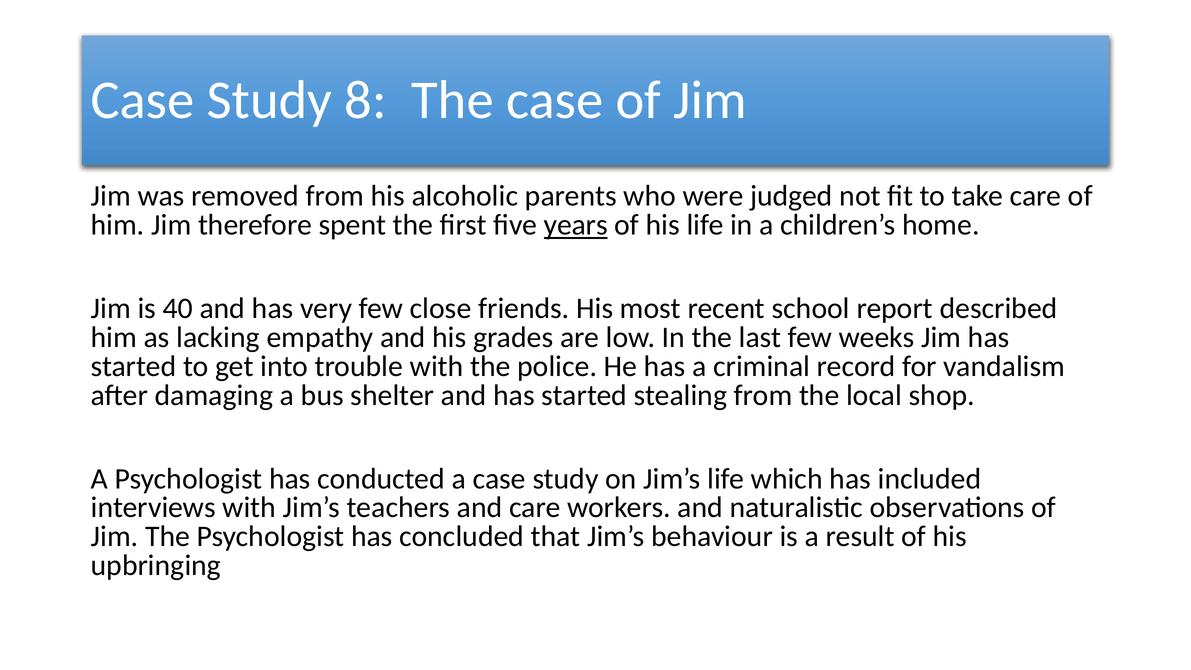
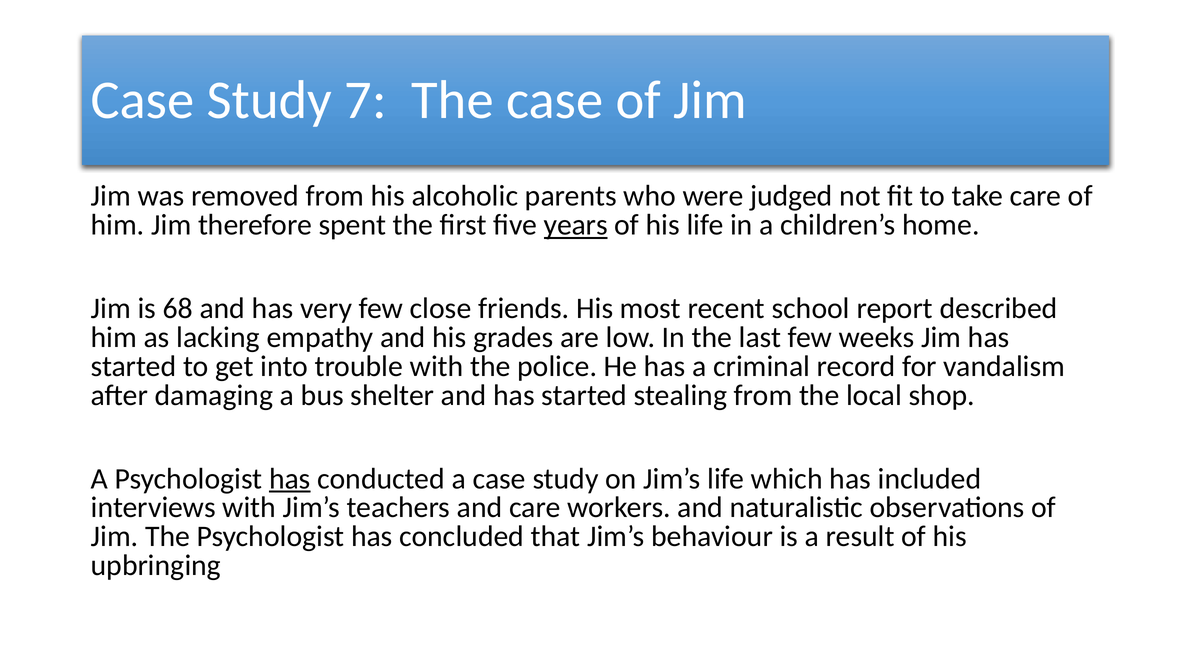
8: 8 -> 7
40: 40 -> 68
has at (290, 479) underline: none -> present
